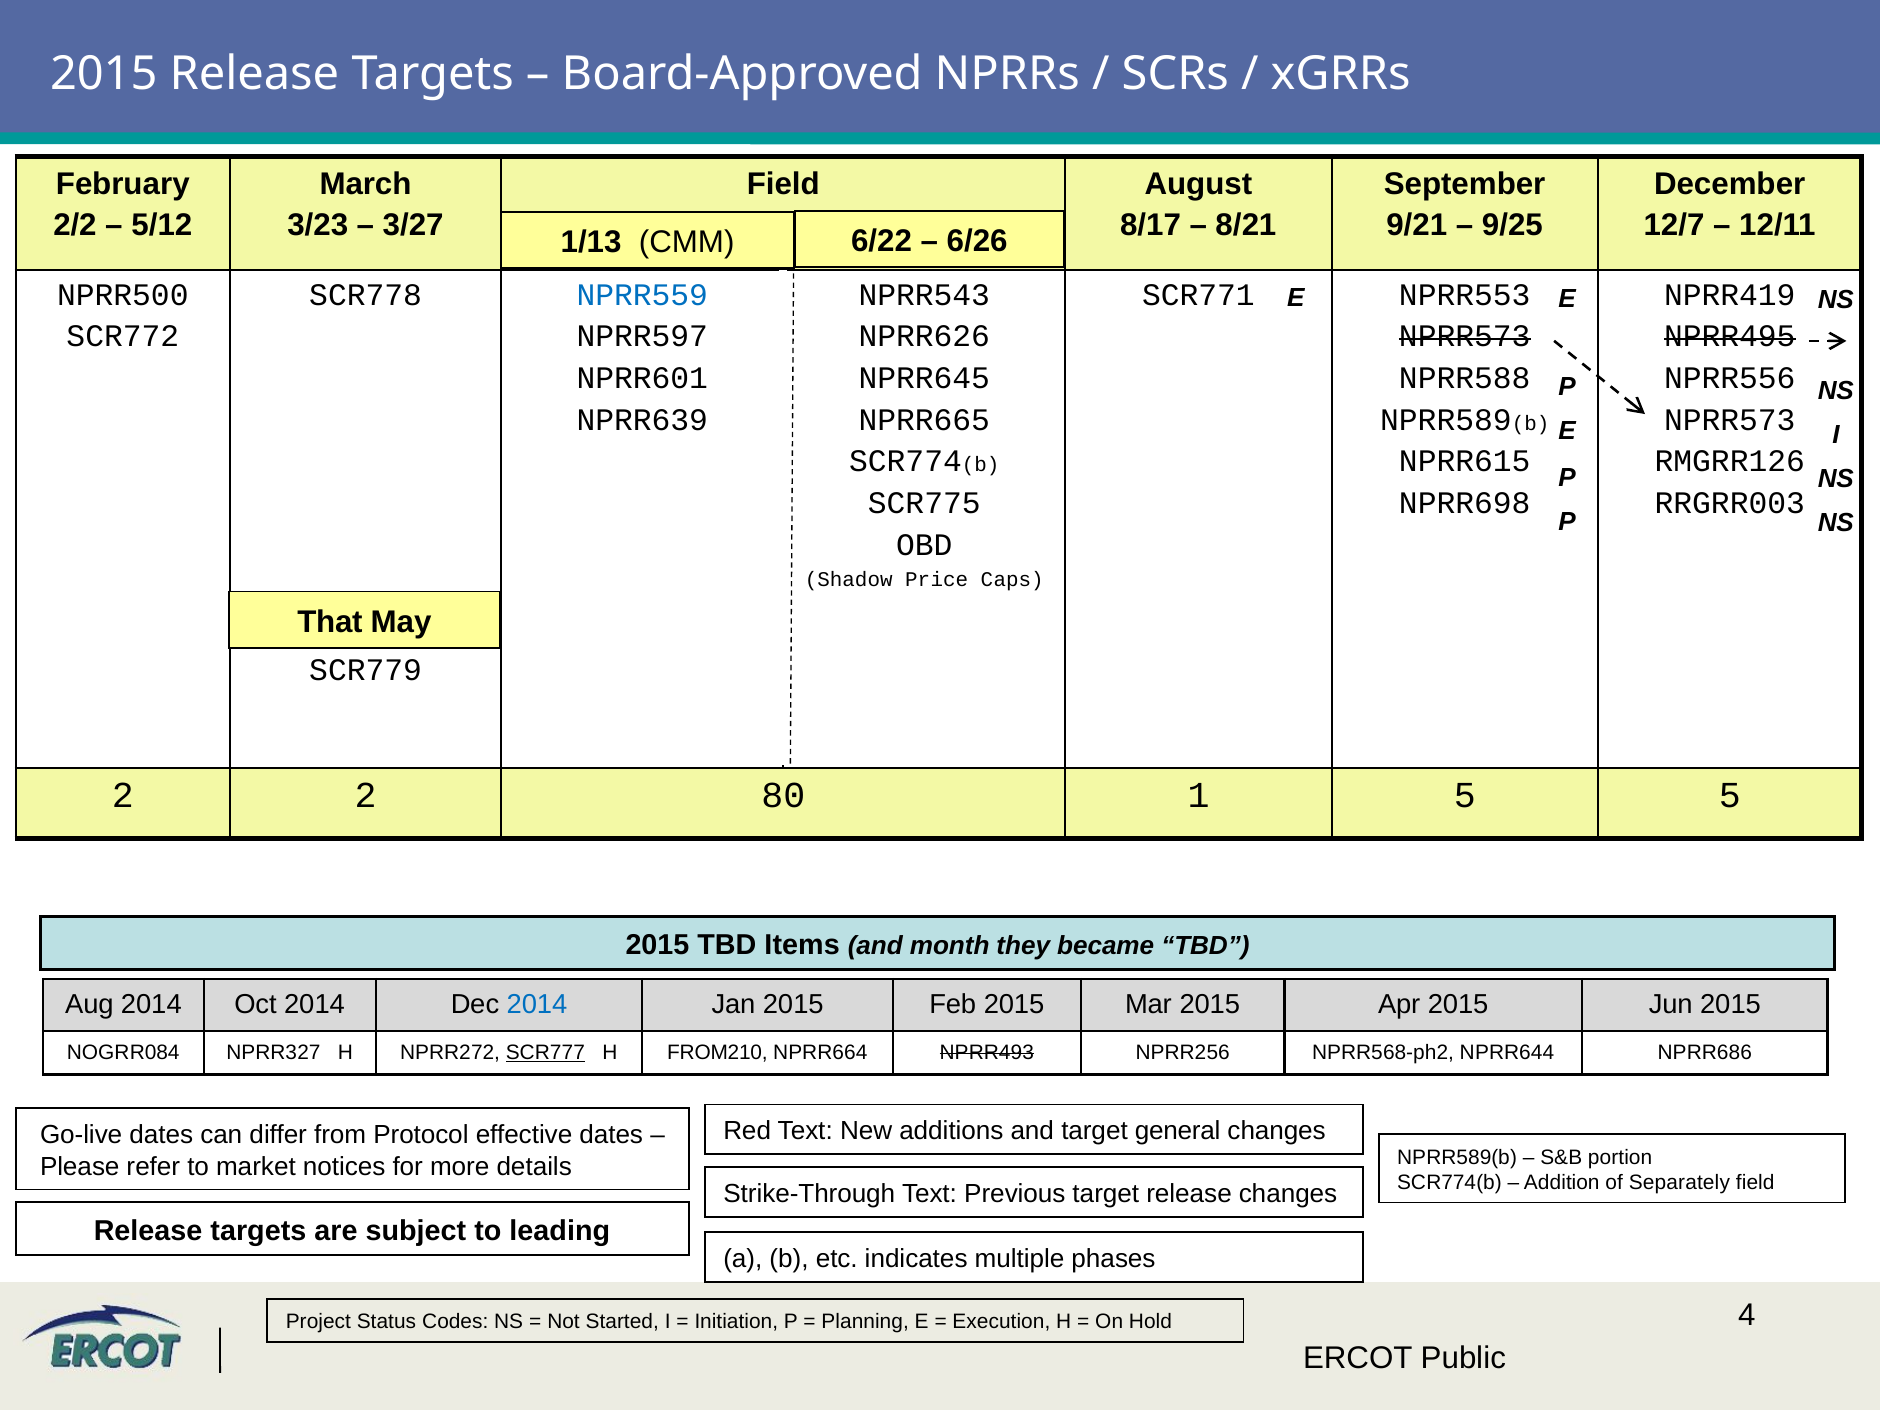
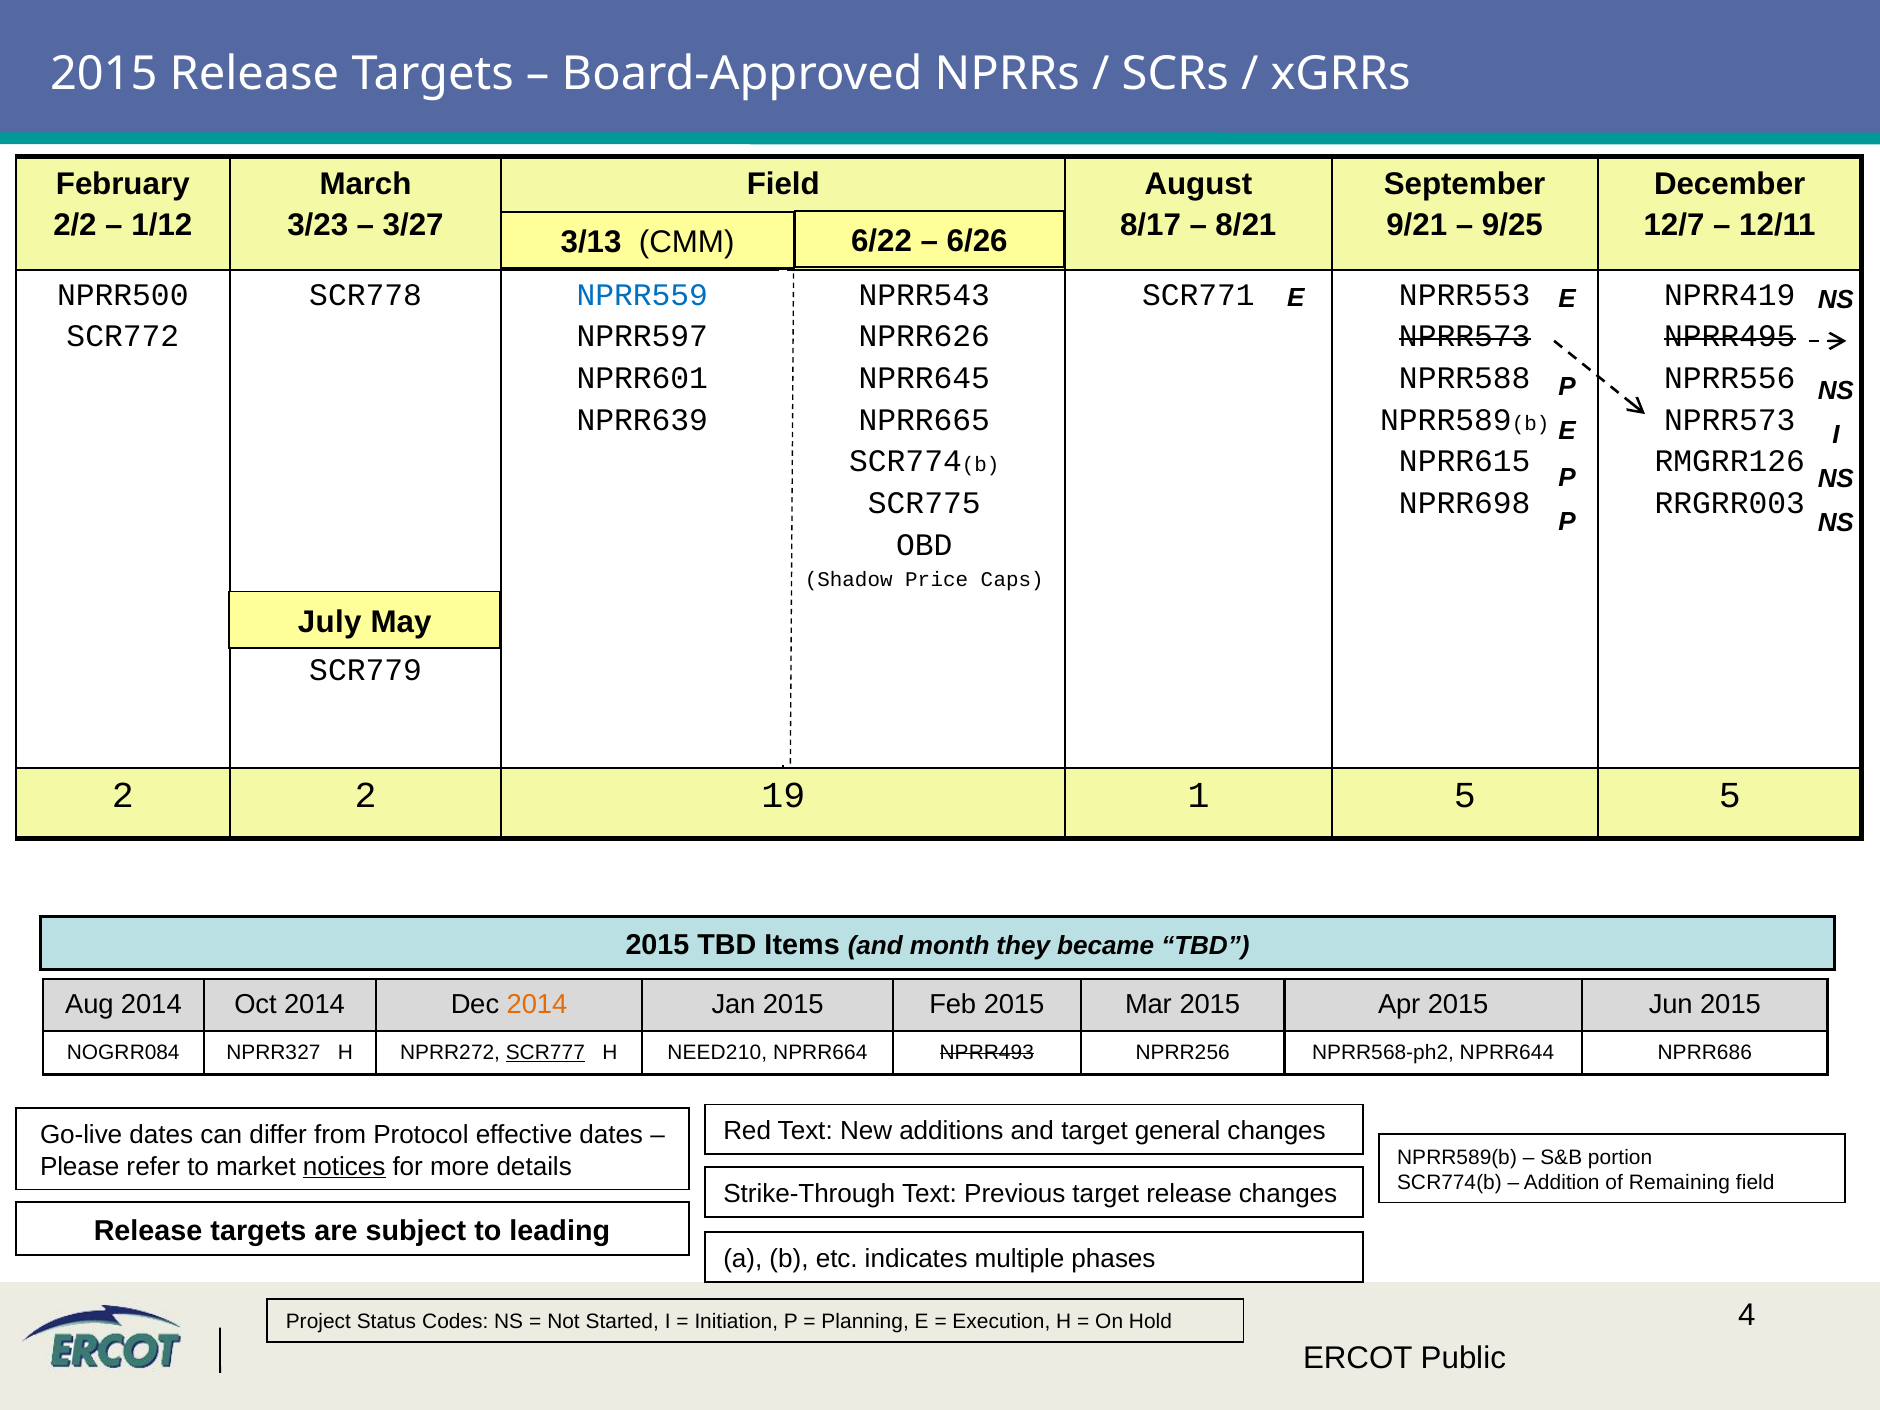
5/12: 5/12 -> 1/12
1/13: 1/13 -> 3/13
That: That -> July
80: 80 -> 19
2014 at (537, 1004) colour: blue -> orange
FROM210: FROM210 -> NEED210
notices underline: none -> present
Separately: Separately -> Remaining
